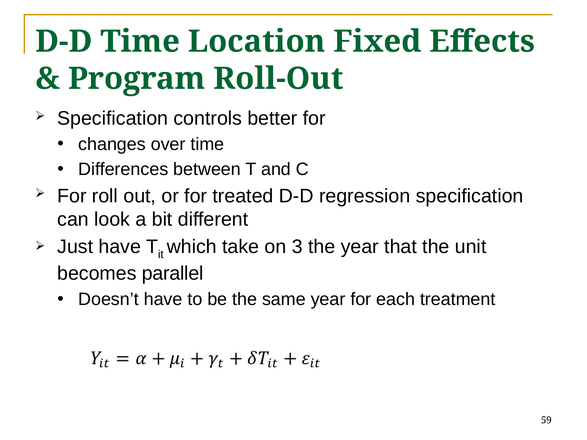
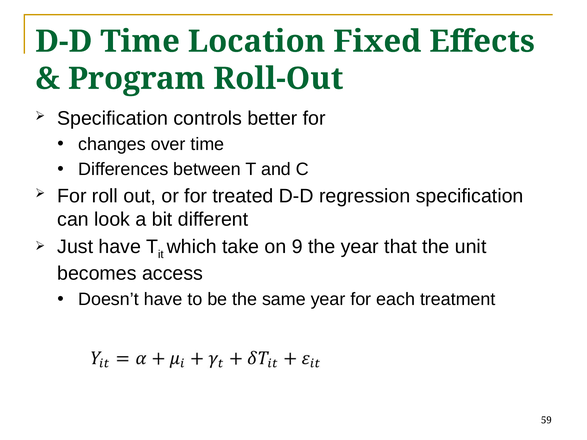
3: 3 -> 9
parallel: parallel -> access
